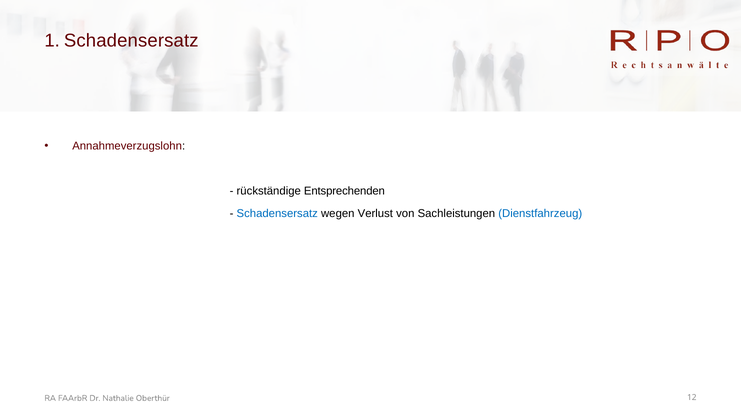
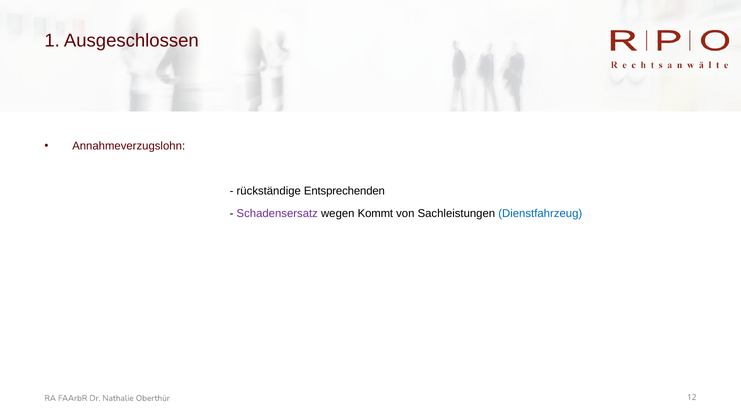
1 Schadensersatz: Schadensersatz -> Ausgeschlossen
Schadensersatz at (277, 214) colour: blue -> purple
Verlust: Verlust -> Kommt
